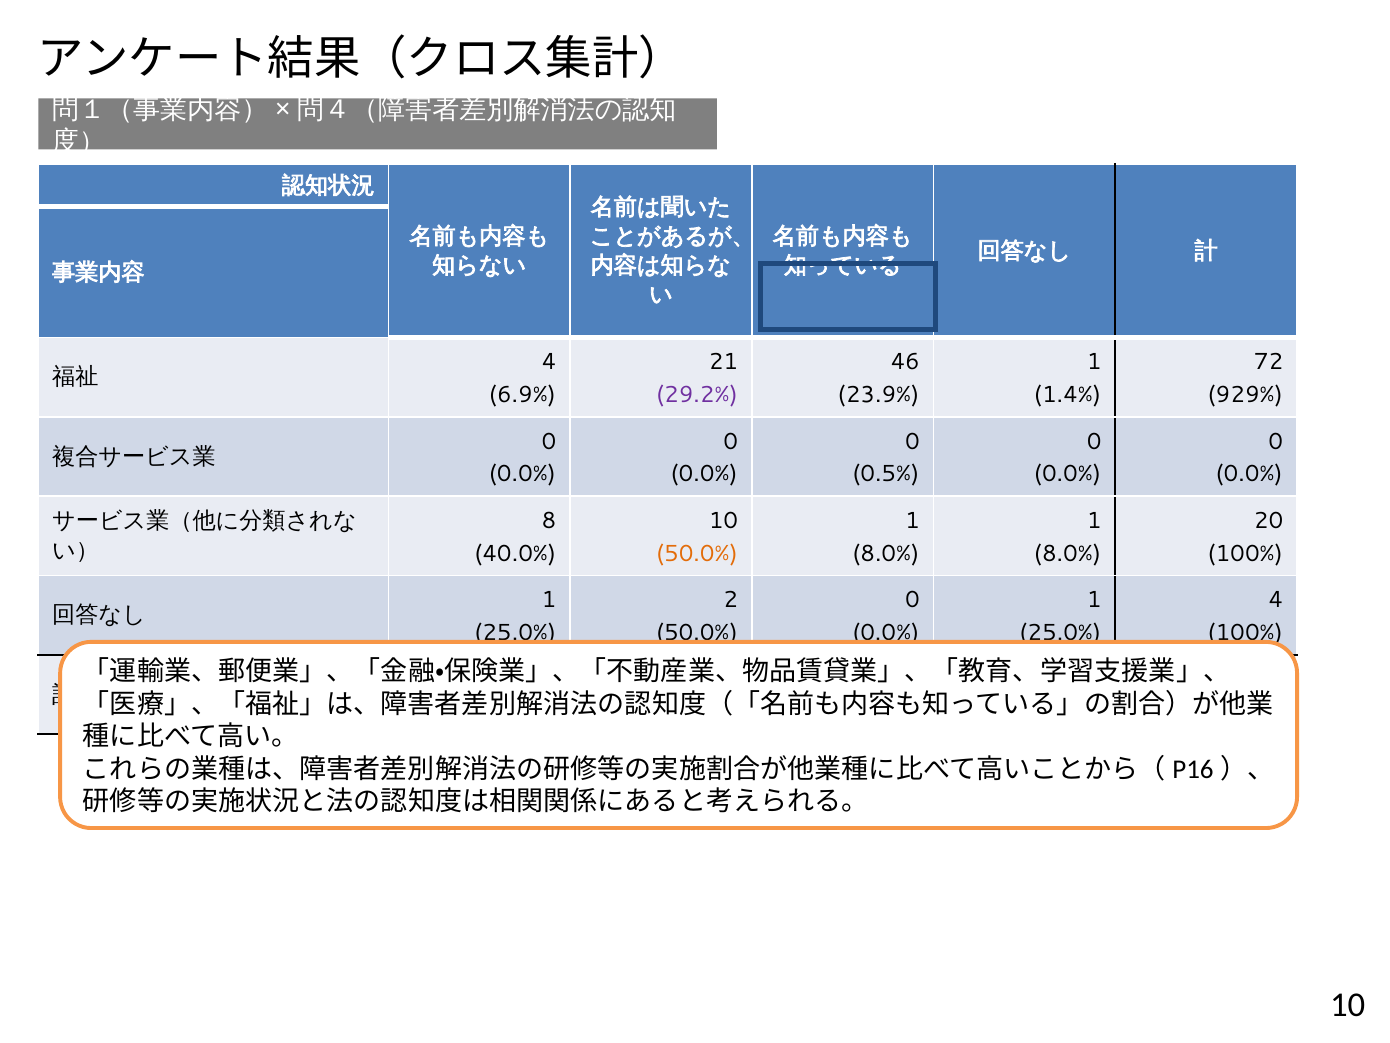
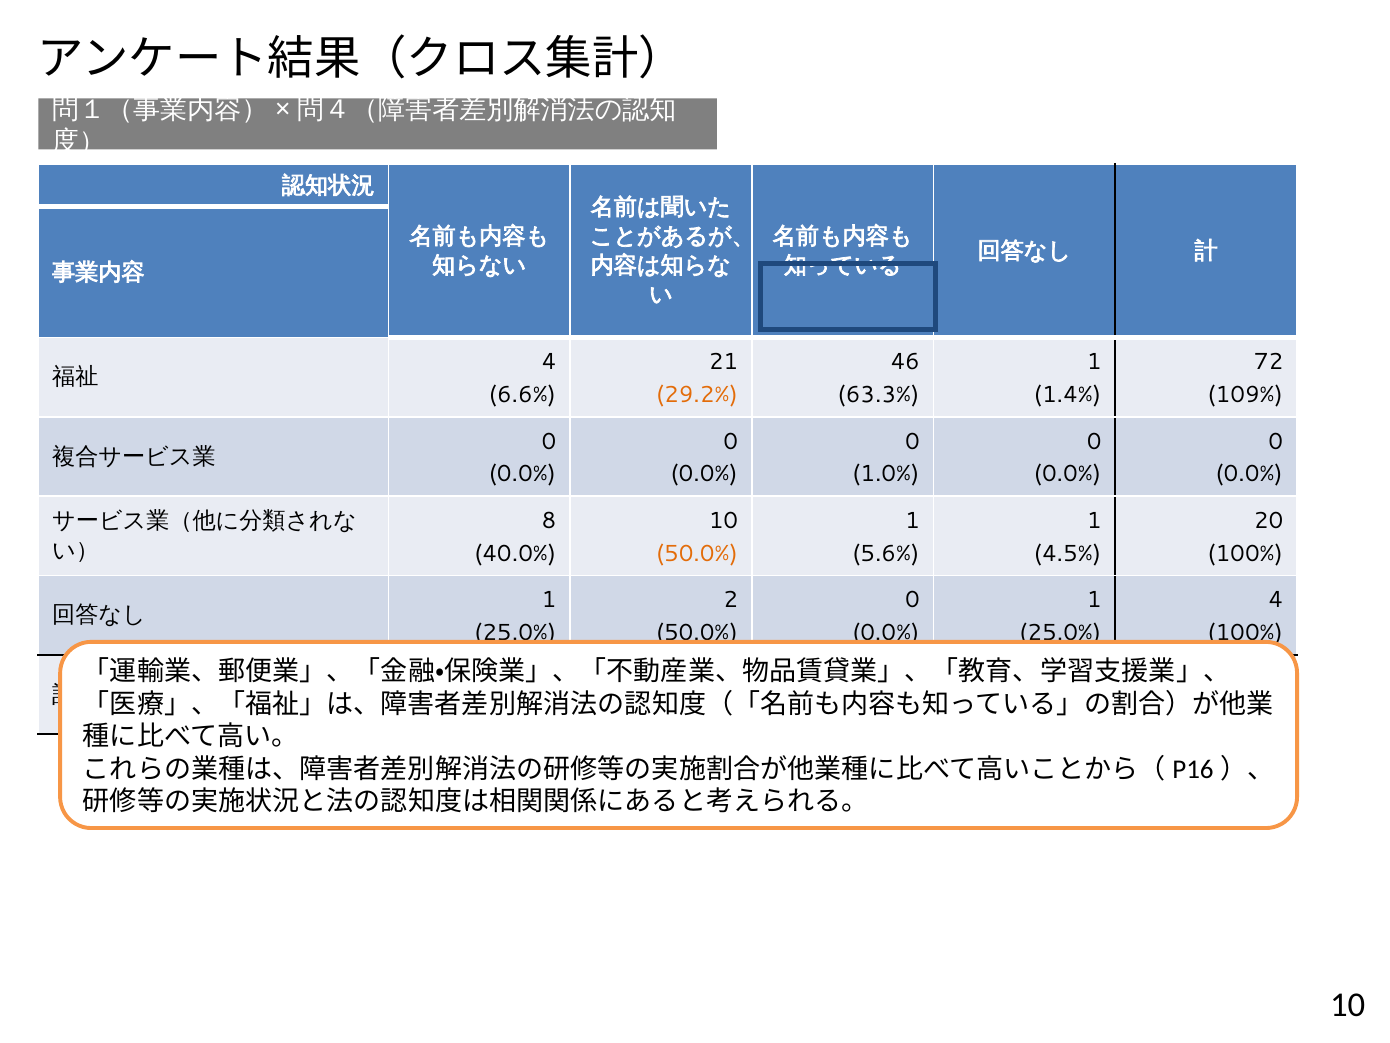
6.9%: 6.9% -> 6.6%
29.2% colour: purple -> orange
23.9%: 23.9% -> 63.3%
929%: 929% -> 109%
0.5%: 0.5% -> 1.0%
8.0% at (886, 553): 8.0% -> 5.6%
8.0% at (1067, 553): 8.0% -> 4.5%
